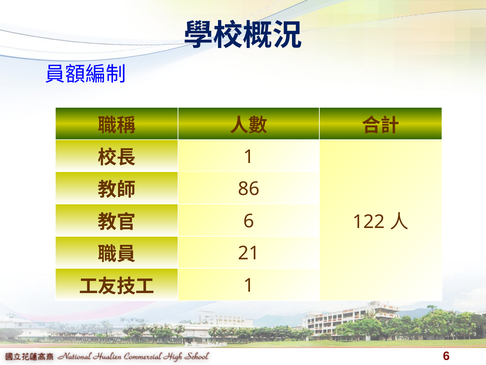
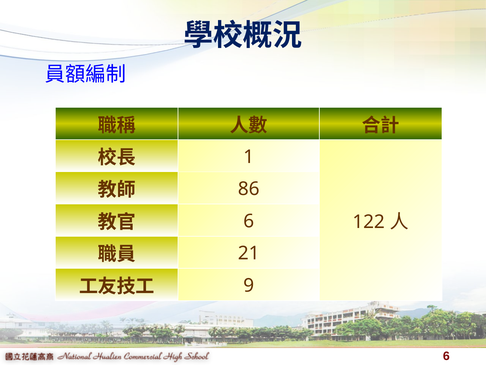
1 at (249, 285): 1 -> 9
